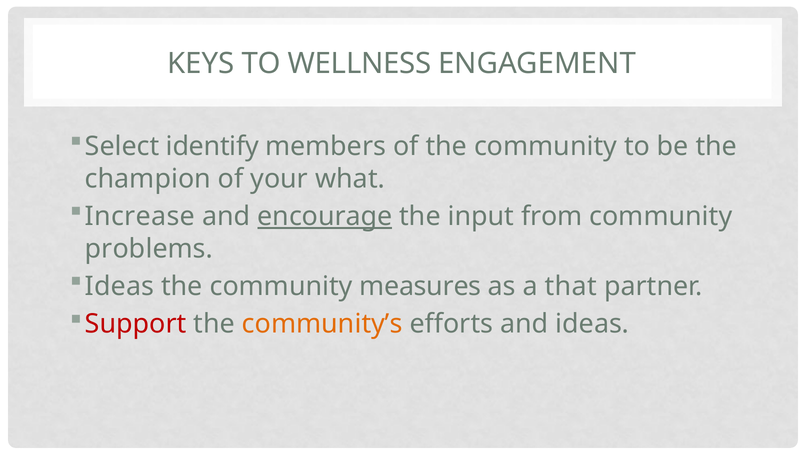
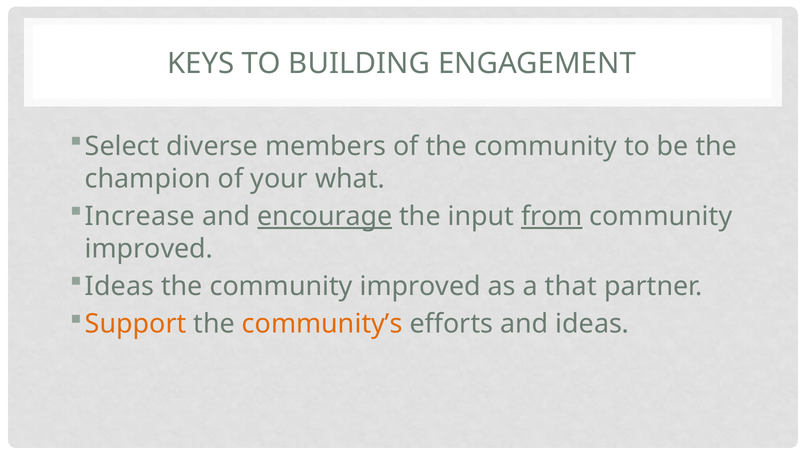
WELLNESS: WELLNESS -> BUILDING
identify: identify -> diverse
from underline: none -> present
problems at (149, 248): problems -> improved
the community measures: measures -> improved
Support colour: red -> orange
